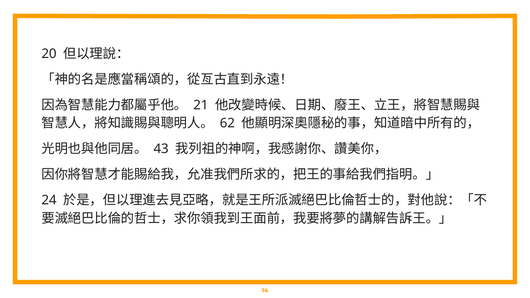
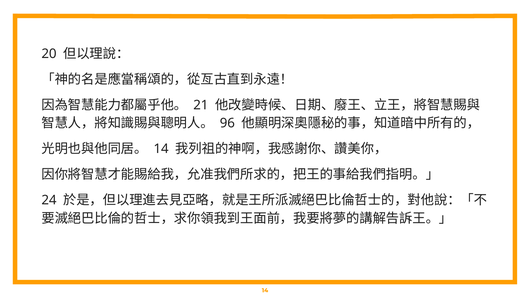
62: 62 -> 96
43 at (161, 149): 43 -> 14
